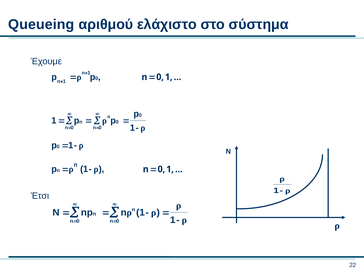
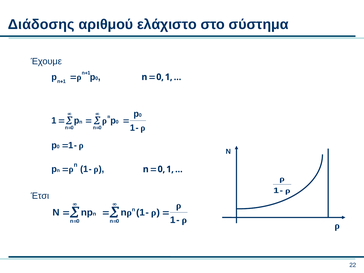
Queueing: Queueing -> Διάδοσης
